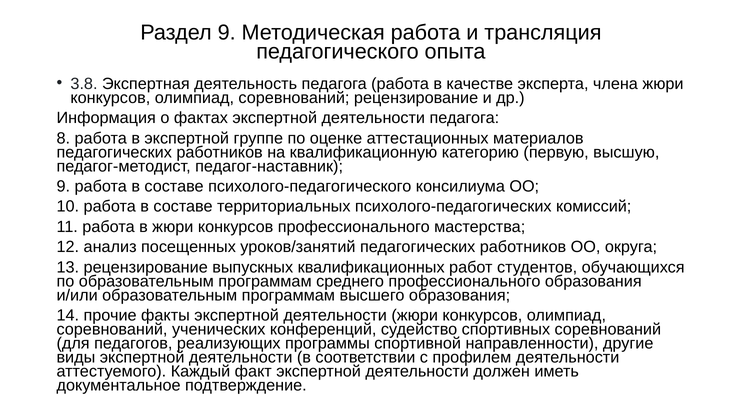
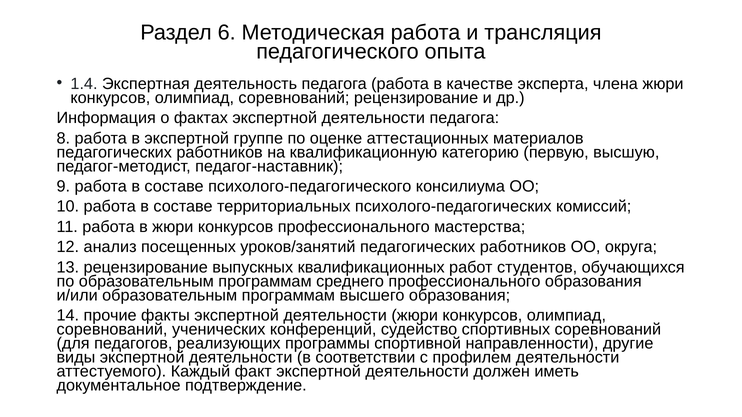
Раздел 9: 9 -> 6
3.8: 3.8 -> 1.4
